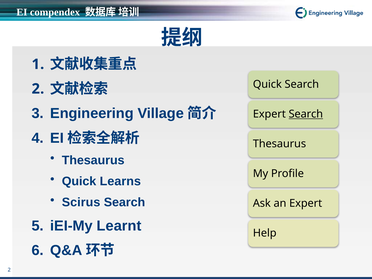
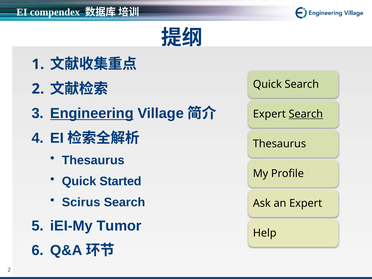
Engineering underline: none -> present
Learns: Learns -> Started
Learnt: Learnt -> Tumor
